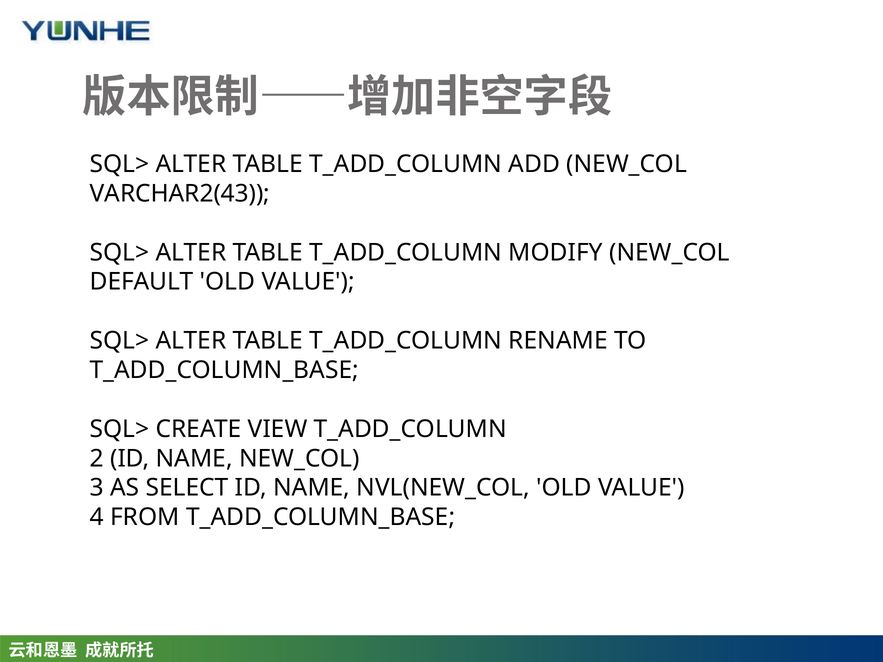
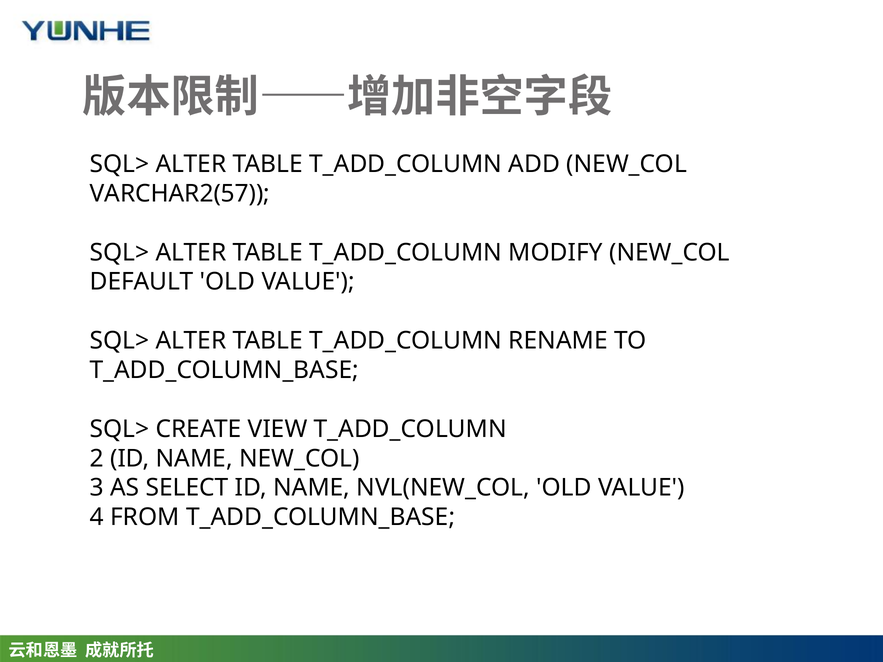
VARCHAR2(43: VARCHAR2(43 -> VARCHAR2(57
